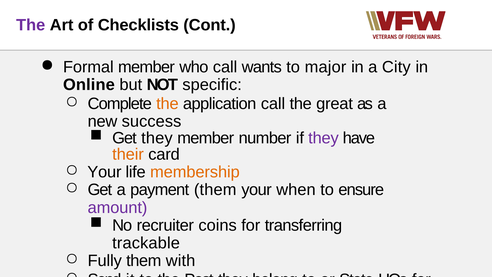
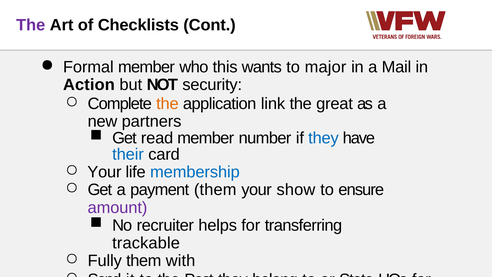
who call: call -> this
City: City -> Mail
Online: Online -> Action
specific: specific -> security
application call: call -> link
success: success -> partners
Get they: they -> read
they at (323, 138) colour: purple -> blue
their colour: orange -> blue
membership at (195, 172) colour: orange -> blue
when: when -> show
coins: coins -> helps
